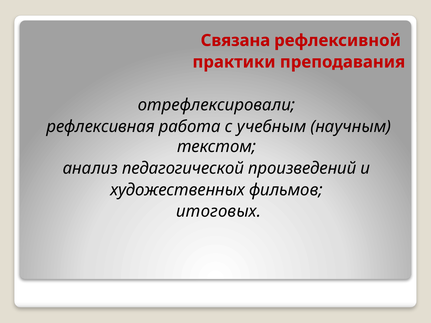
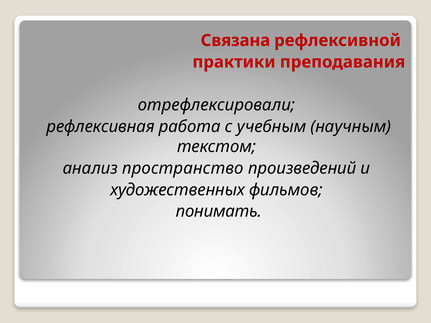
педагогической: педагогической -> пространство
итоговых: итоговых -> понимать
